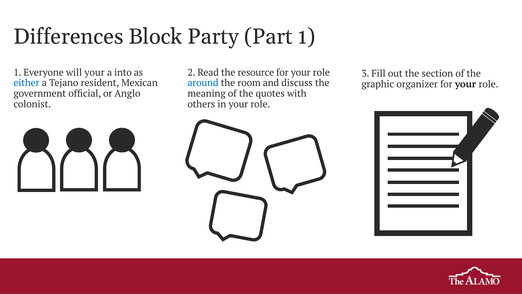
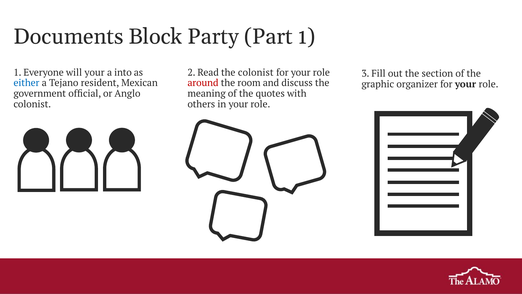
Differences: Differences -> Documents
the resource: resource -> colonist
around colour: blue -> red
